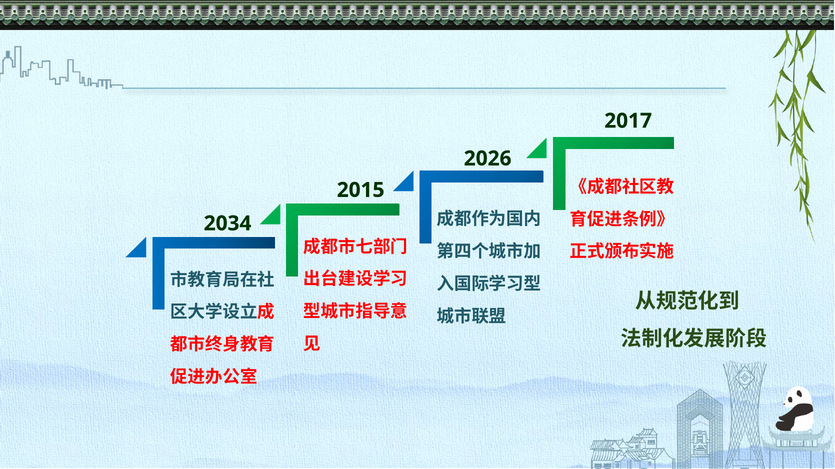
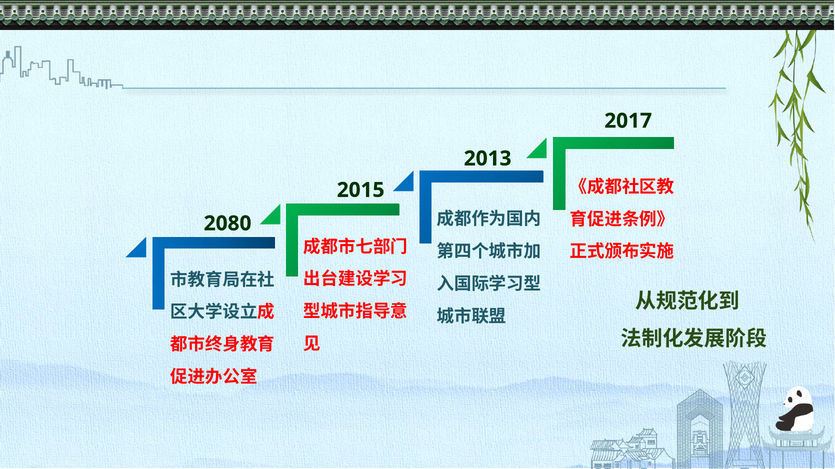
2026: 2026 -> 2013
2034: 2034 -> 2080
